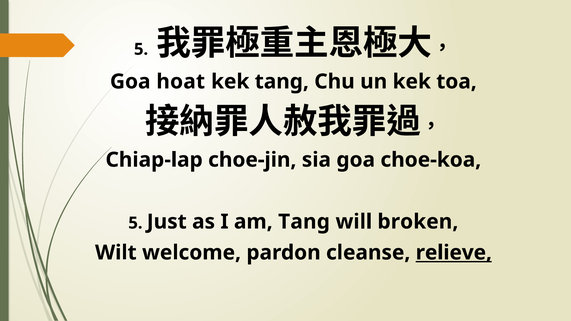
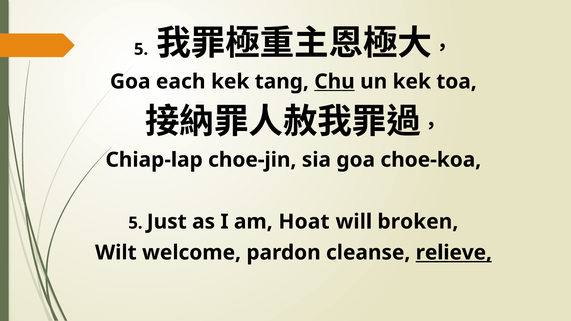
hoat: hoat -> each
Chu underline: none -> present
am Tang: Tang -> Hoat
